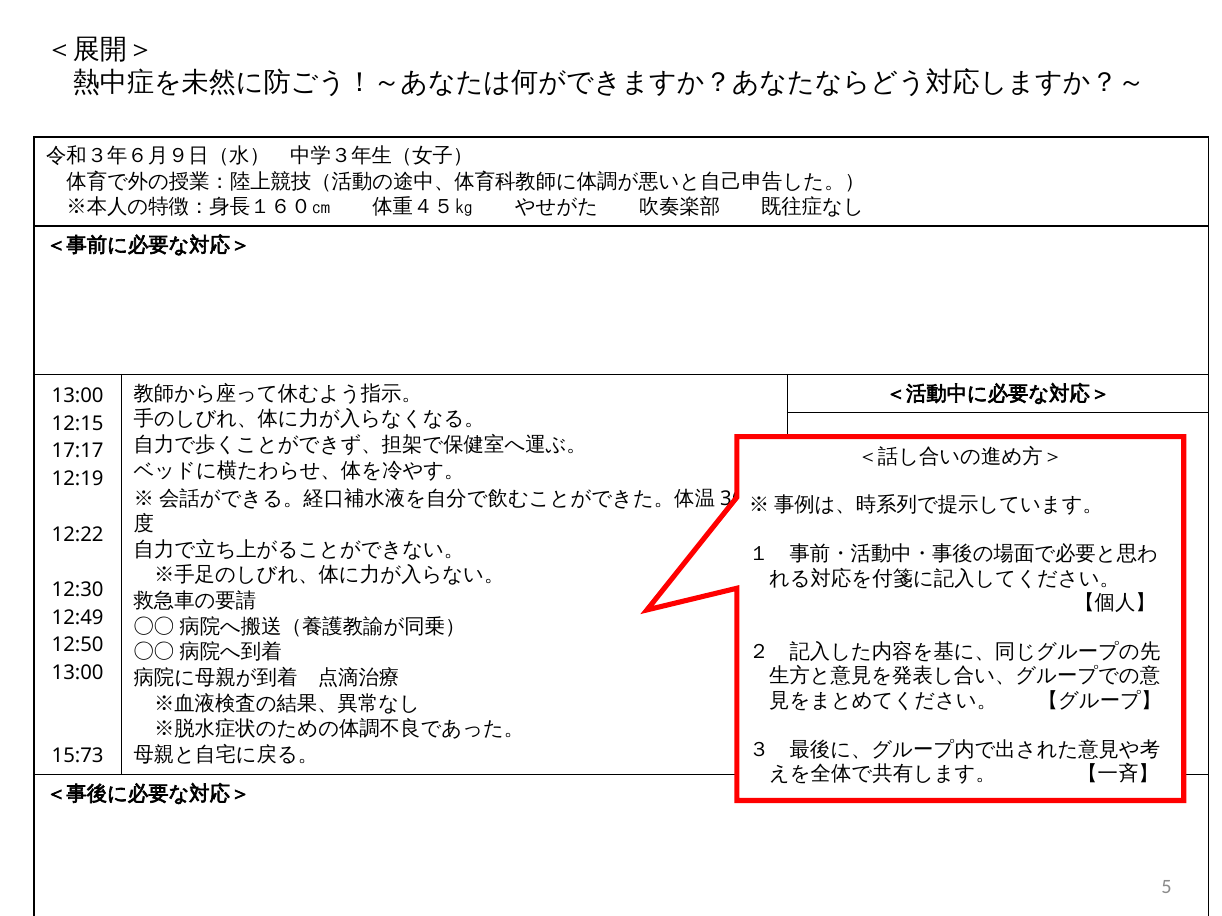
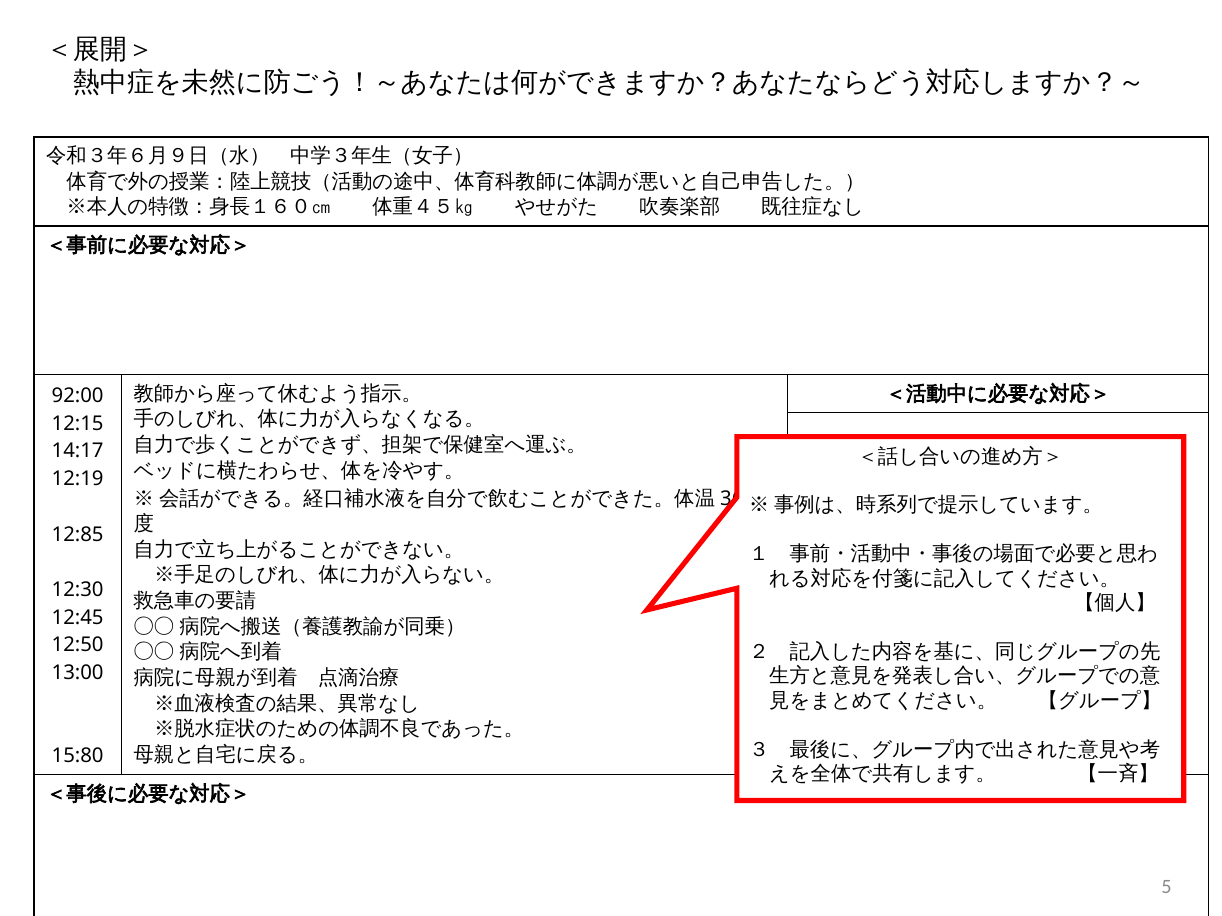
13:00 at (78, 396): 13:00 -> 92:00
17:17: 17:17 -> 14:17
12:22: 12:22 -> 12:85
12:49: 12:49 -> 12:45
15:73: 15:73 -> 15:80
